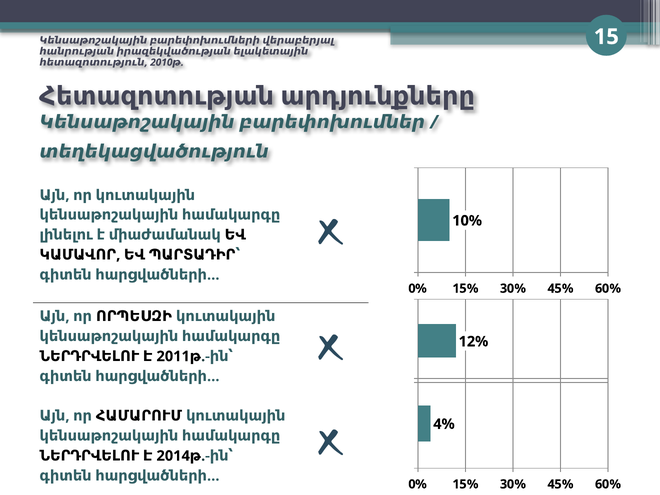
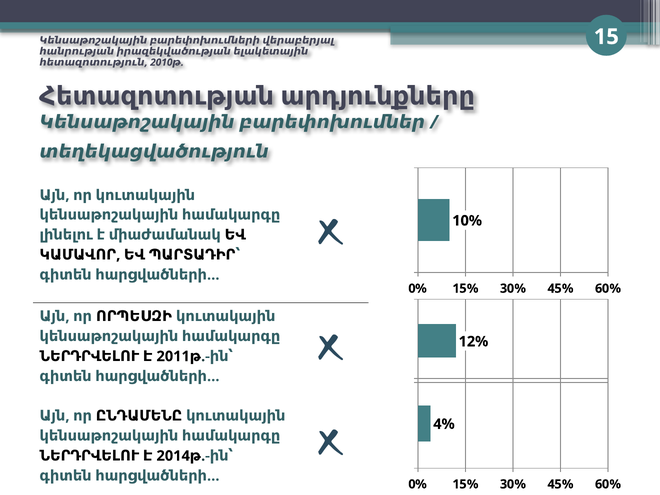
ՀԱՄԱՐՈՒՄ: ՀԱՄԱՐՈՒՄ -> ԸՆԴԱՄԵՆԸ
